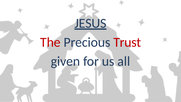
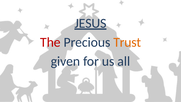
Trust colour: red -> orange
